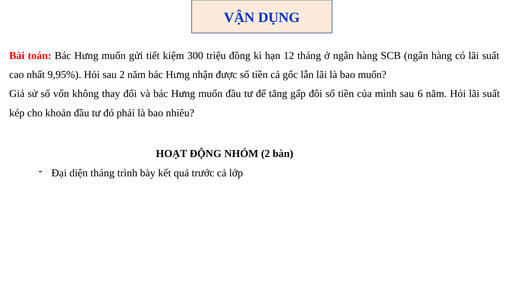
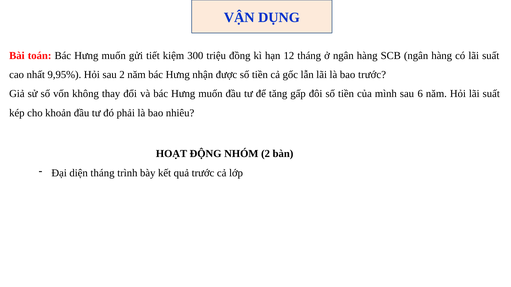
bao muốn: muốn -> trước
